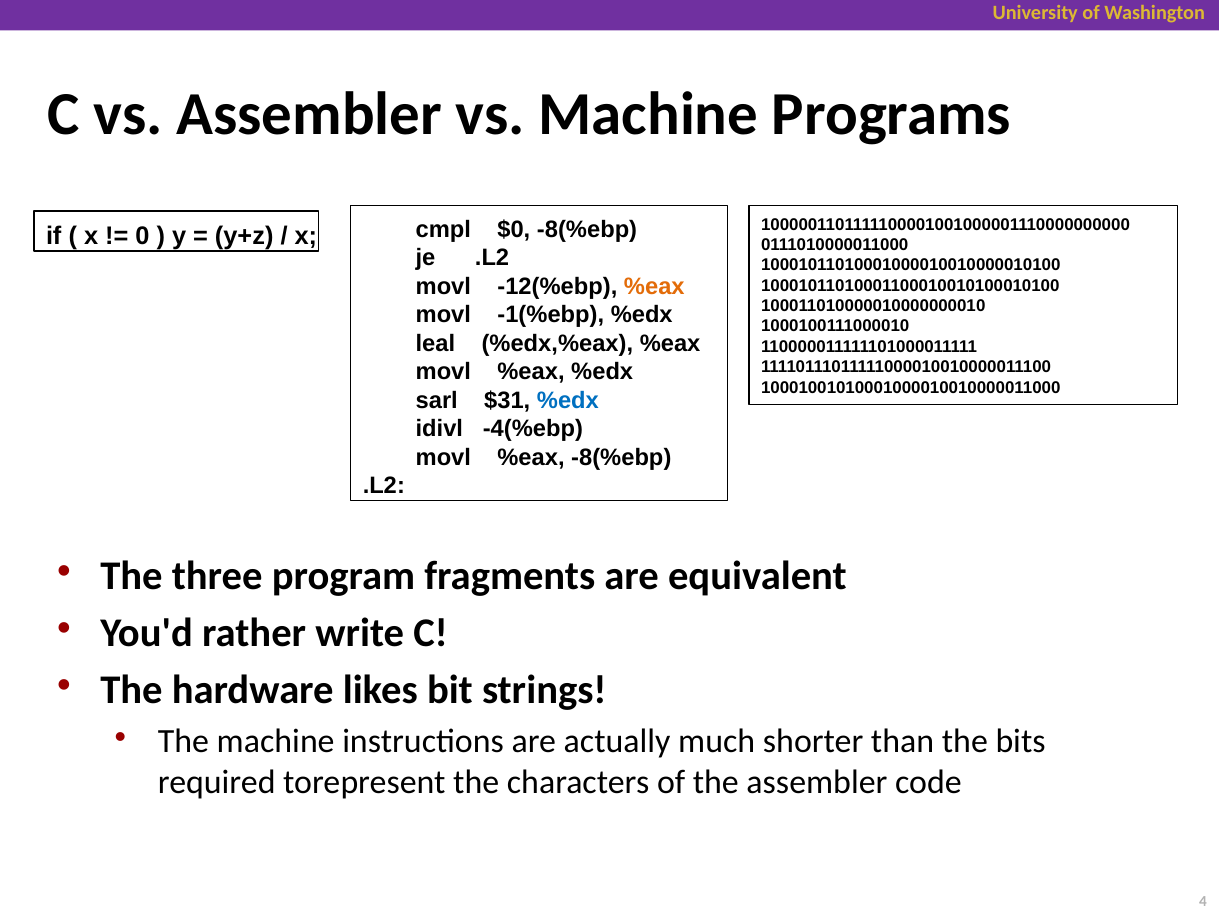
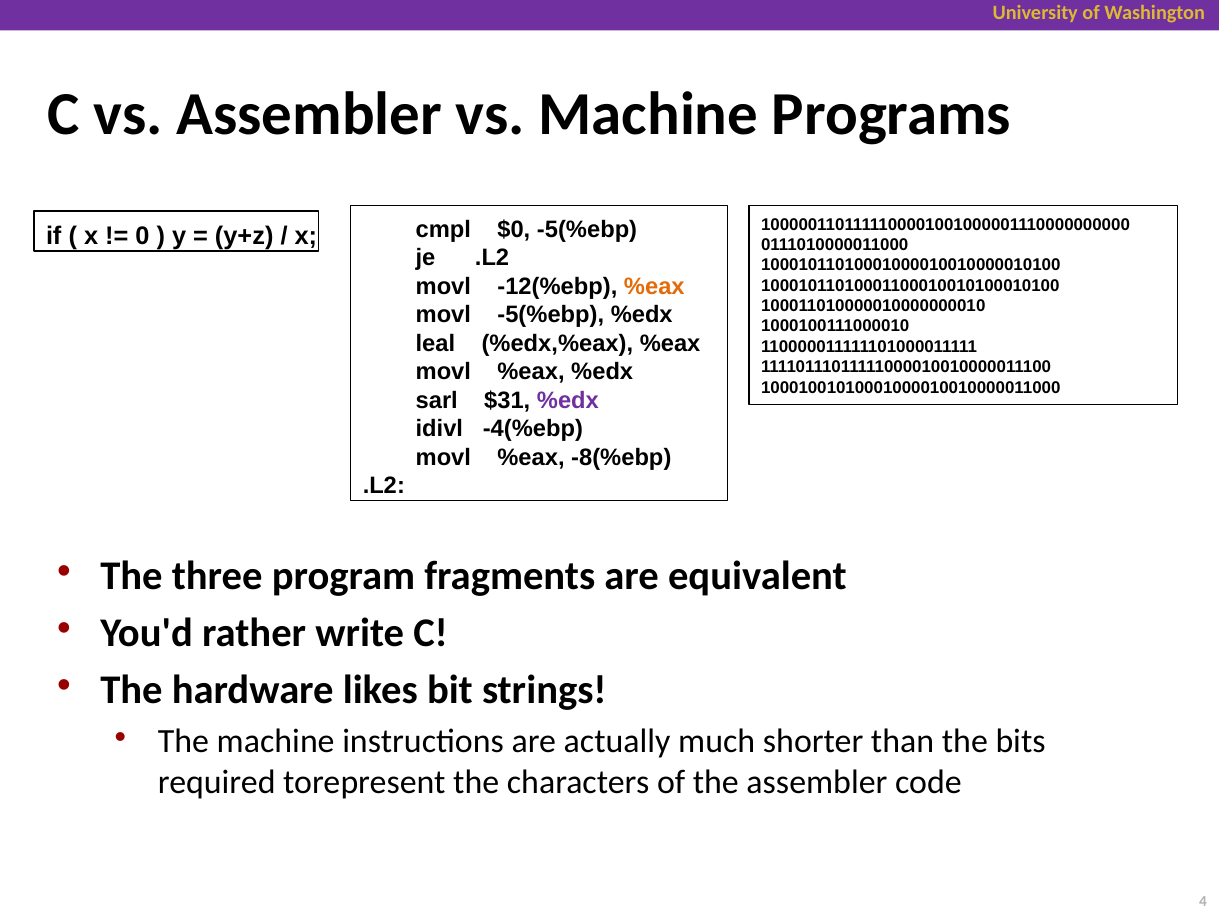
$0 -8(%ebp: -8(%ebp -> -5(%ebp
movl -1(%ebp: -1(%ebp -> -5(%ebp
%edx at (568, 400) colour: blue -> purple
